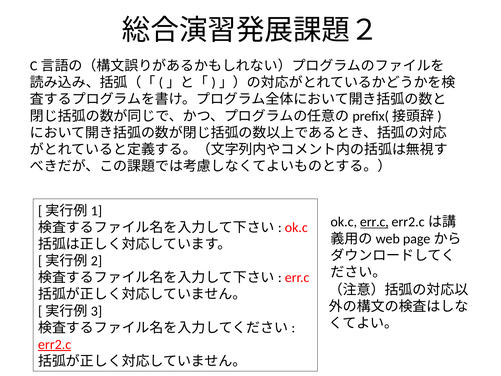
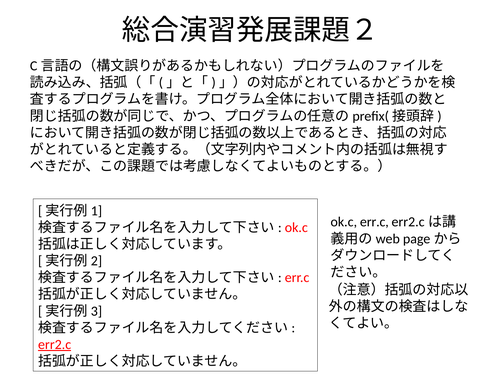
err.c at (374, 222) underline: present -> none
